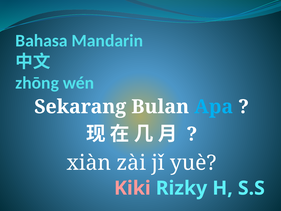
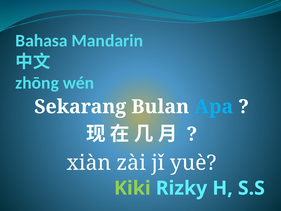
Kiki colour: pink -> light green
